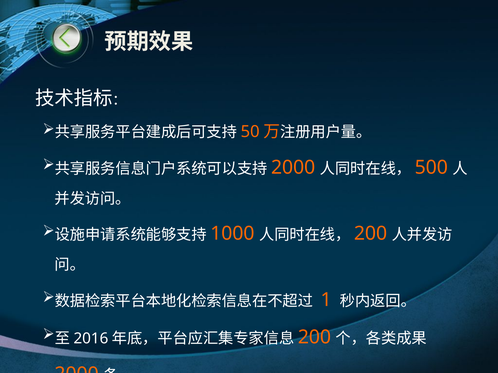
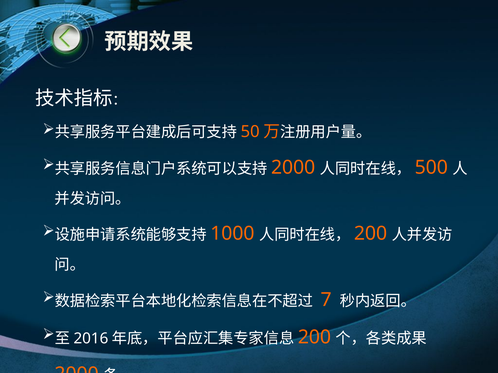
1: 1 -> 7
